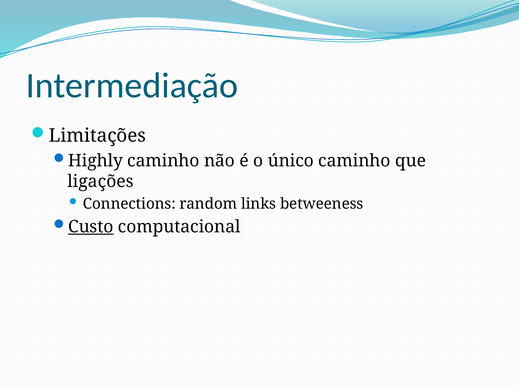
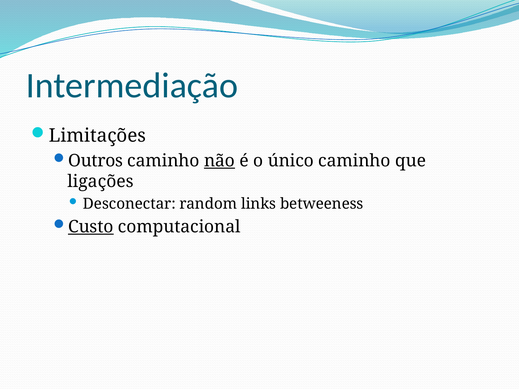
Highly: Highly -> Outros
não underline: none -> present
Connections: Connections -> Desconectar
